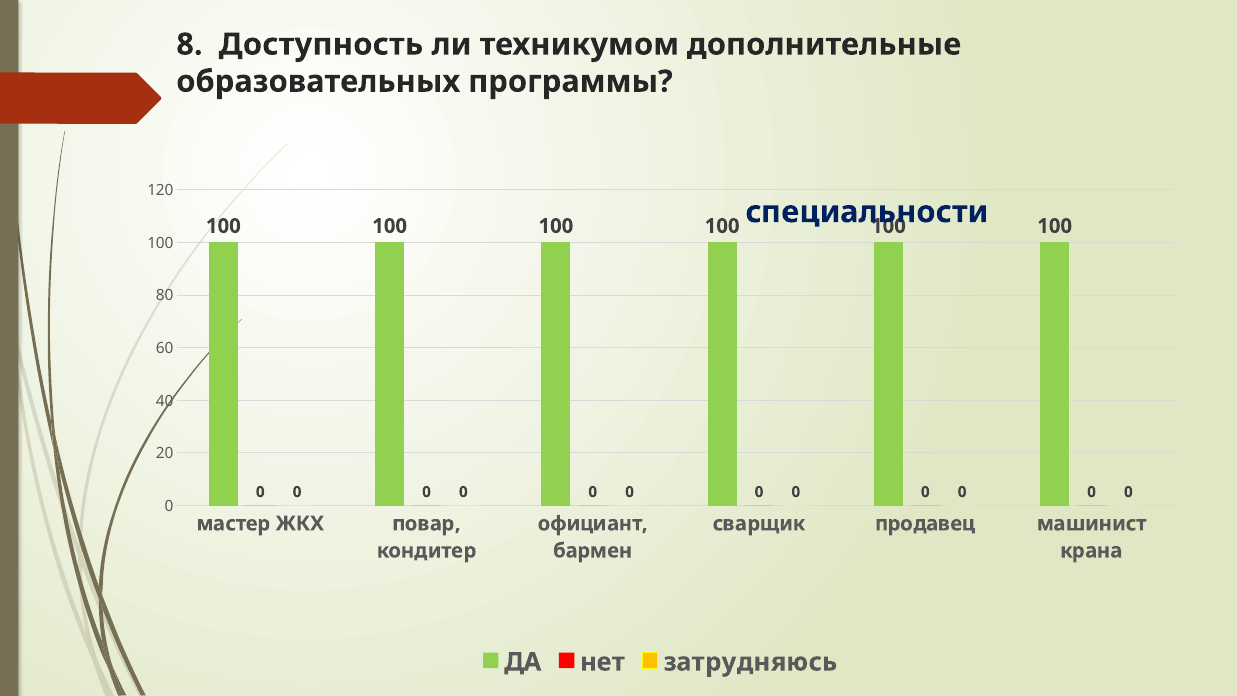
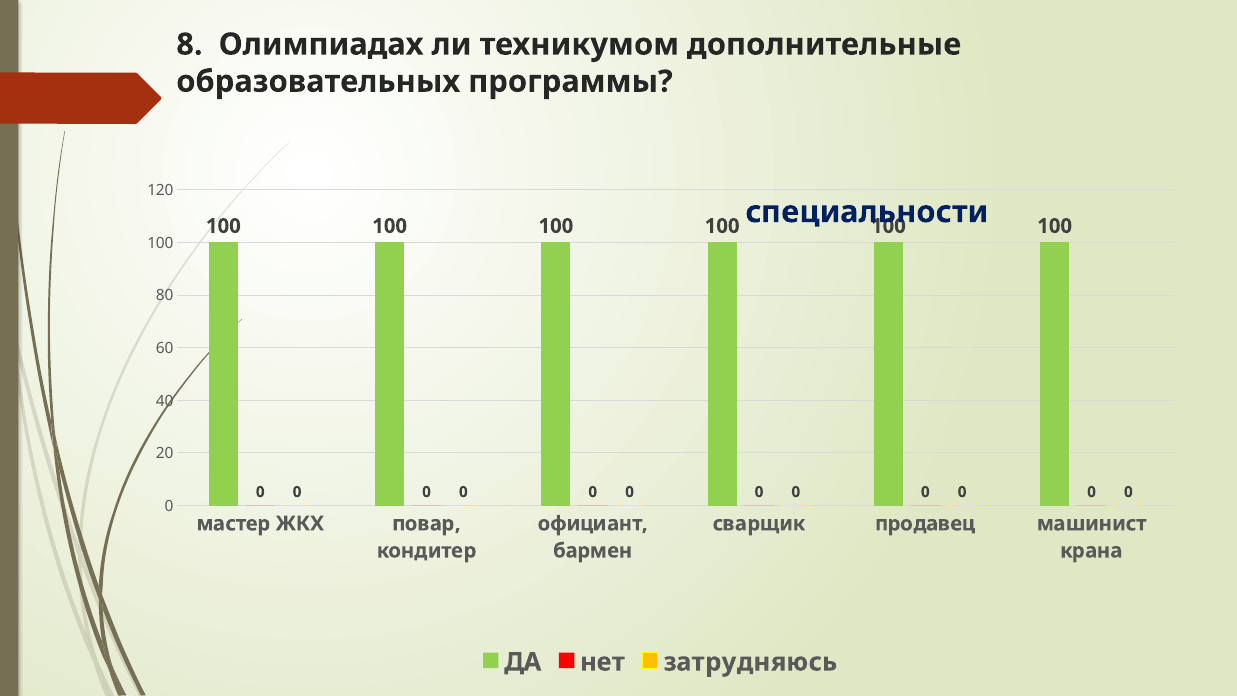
Доступность: Доступность -> Олимпиадах
